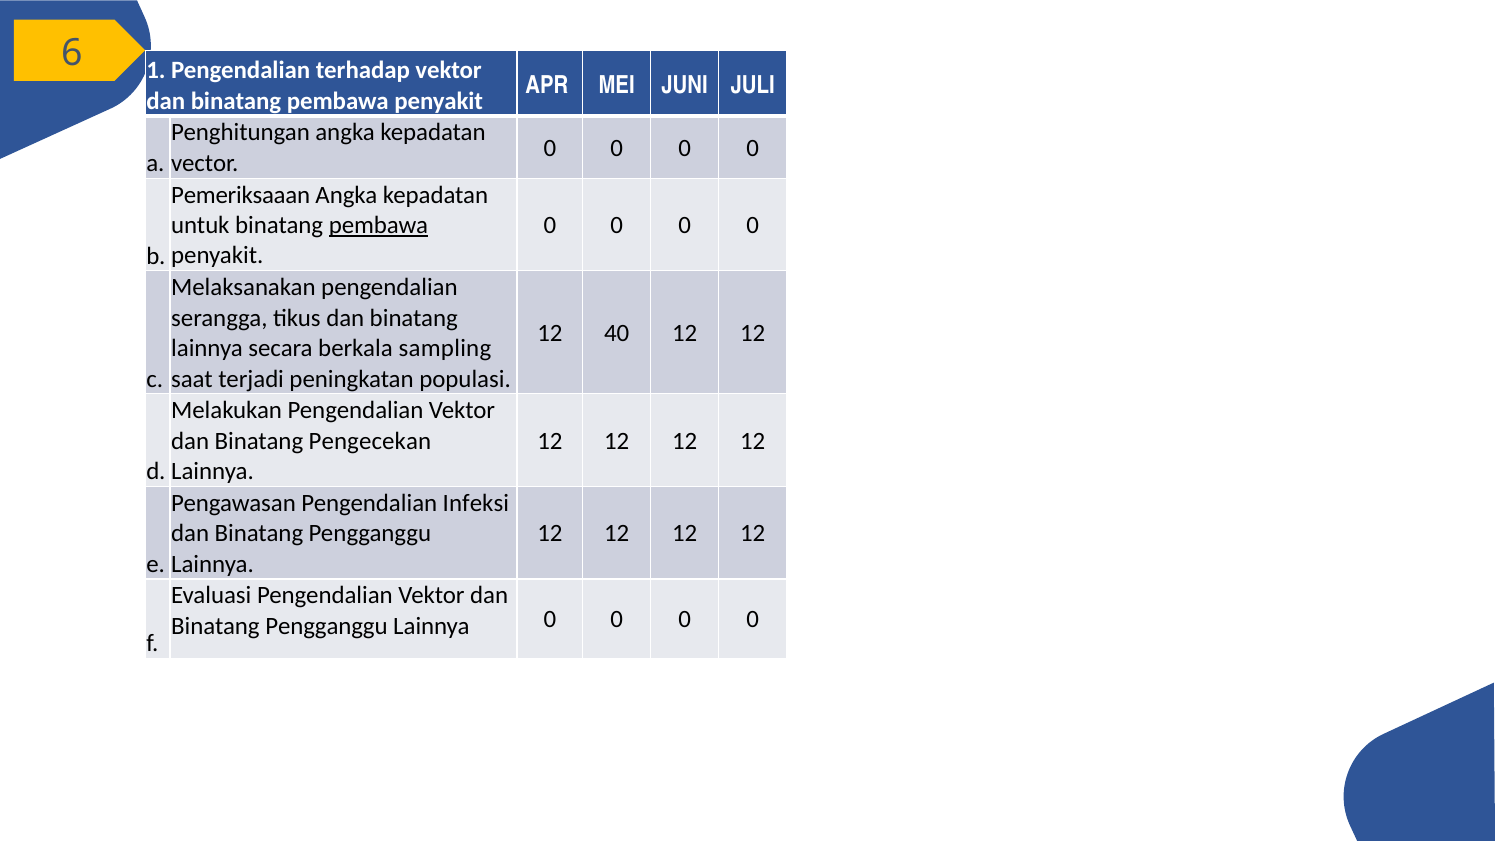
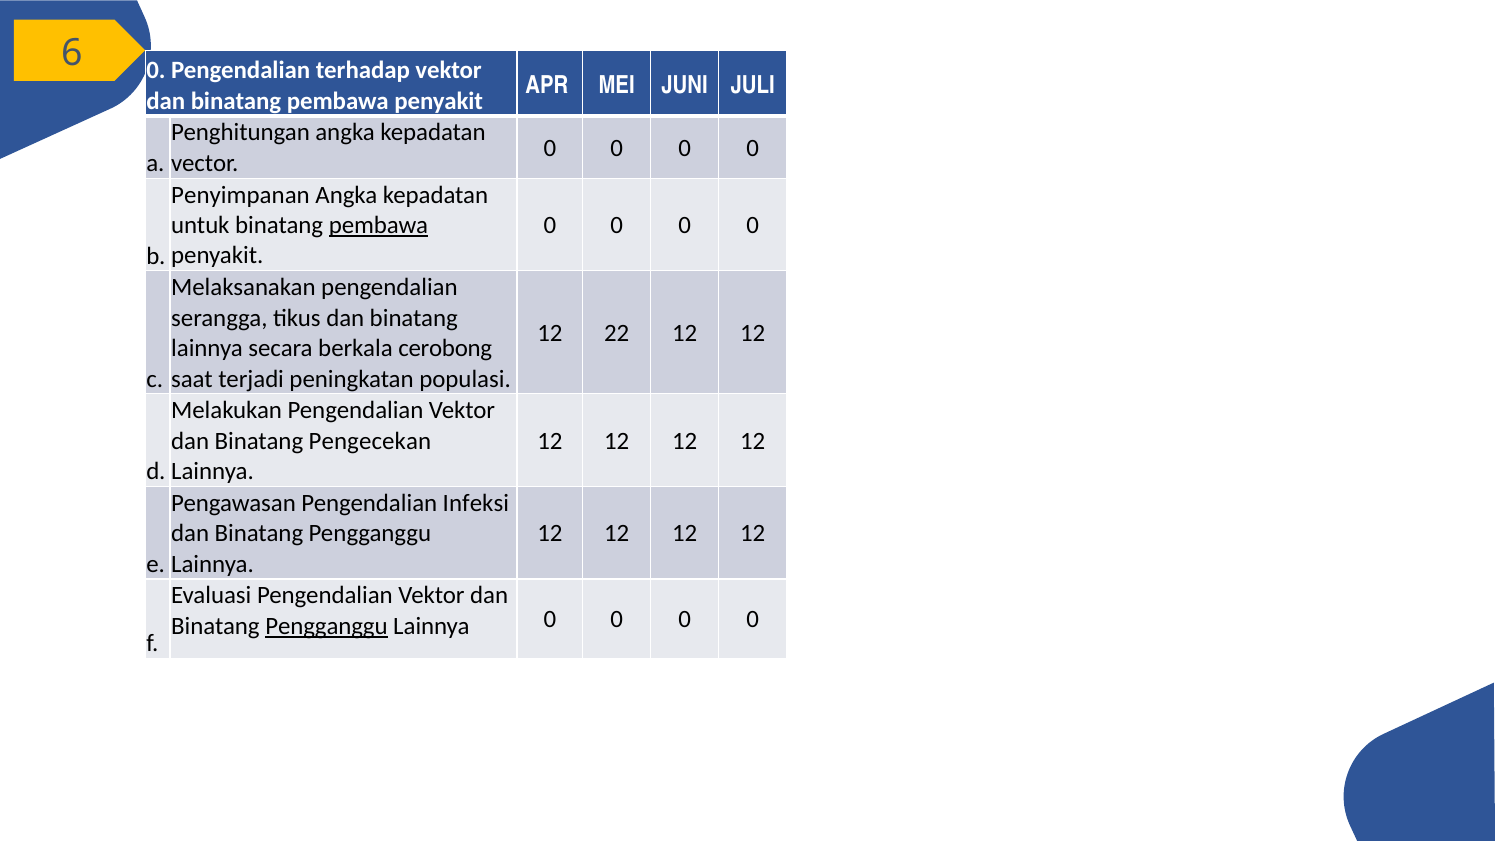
6 1: 1 -> 0
Pemeriksaaan: Pemeriksaaan -> Penyimpanan
40: 40 -> 22
sampling: sampling -> cerobong
Pengganggu at (326, 626) underline: none -> present
